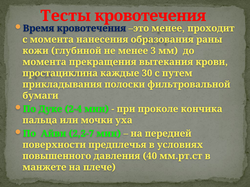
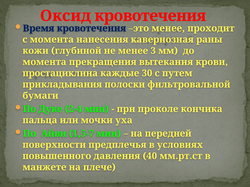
Тесты: Тесты -> Оксид
образования: образования -> кавернозная
2,2-7: 2,2-7 -> 1,5-7
